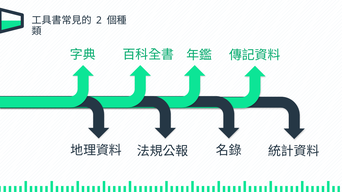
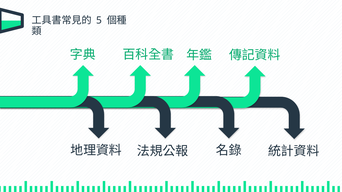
2: 2 -> 5
